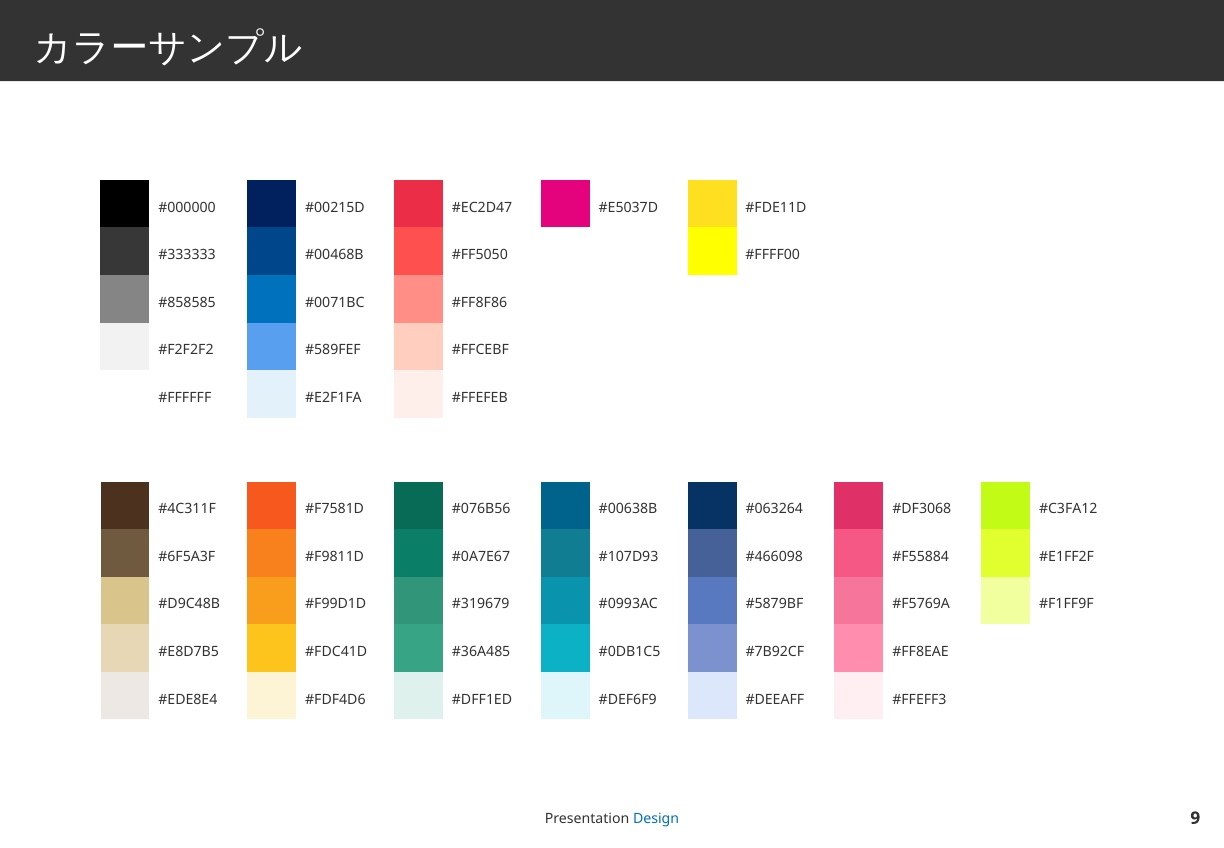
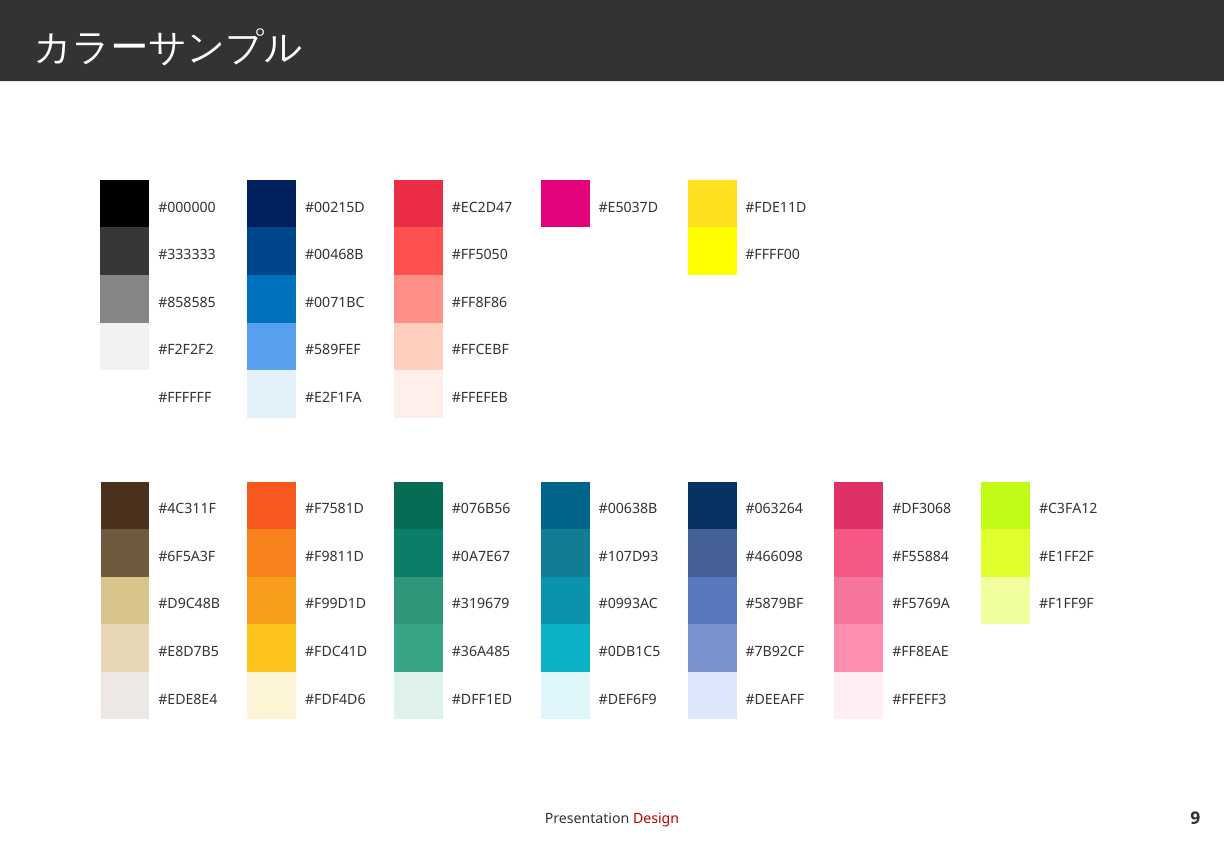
Design colour: blue -> red
